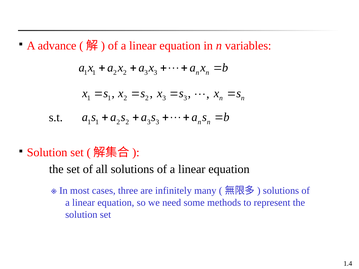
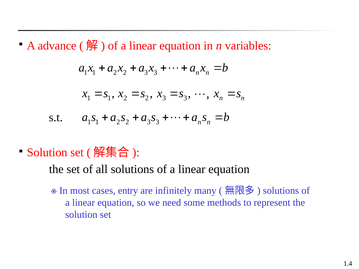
three: three -> entry
